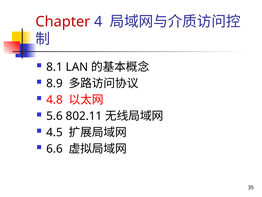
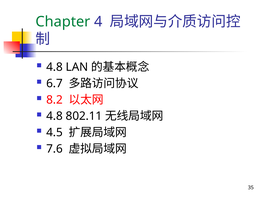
Chapter colour: red -> green
8.1 at (55, 67): 8.1 -> 4.8
8.9: 8.9 -> 6.7
4.8: 4.8 -> 8.2
5.6 at (55, 116): 5.6 -> 4.8
6.6: 6.6 -> 7.6
